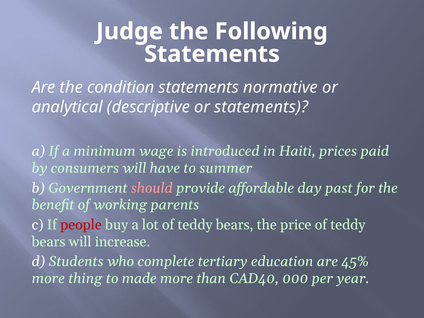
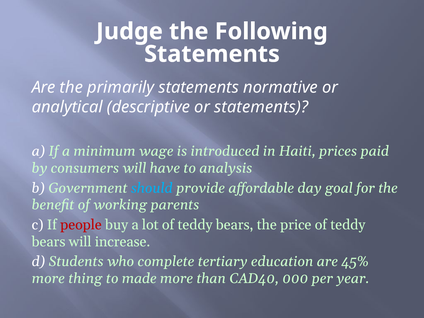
condition: condition -> primarily
summer: summer -> analysis
should colour: pink -> light blue
past: past -> goal
